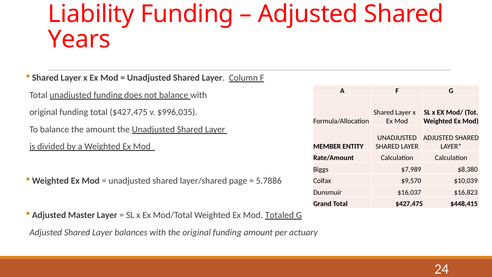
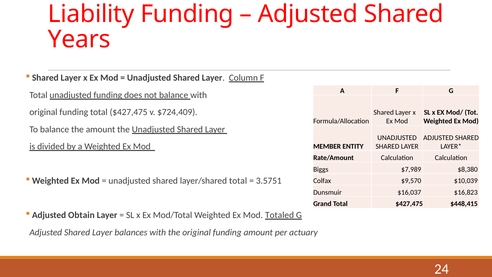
$996,035: $996,035 -> $724,409
layer/shared page: page -> total
5.7886: 5.7886 -> 3.5751
Master: Master -> Obtain
